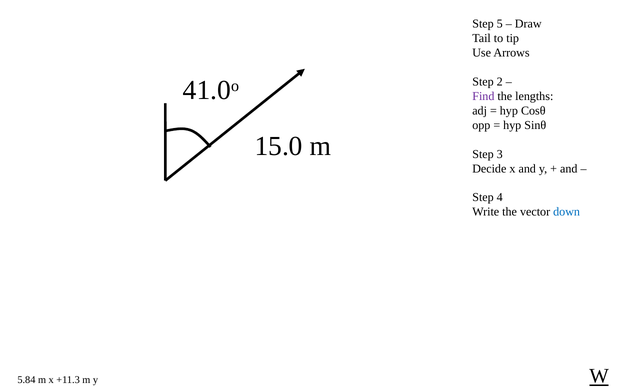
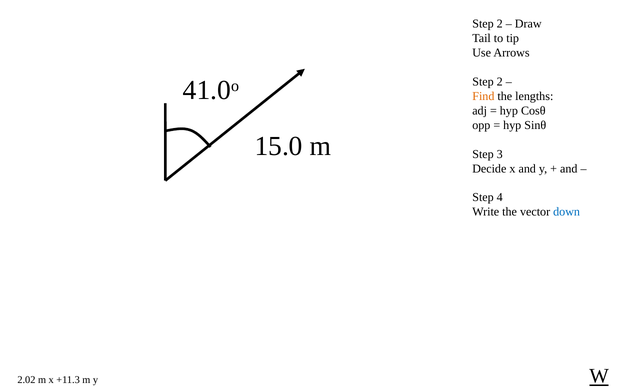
5 at (500, 24): 5 -> 2
Find colour: purple -> orange
5.84: 5.84 -> 2.02
